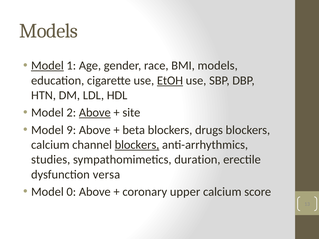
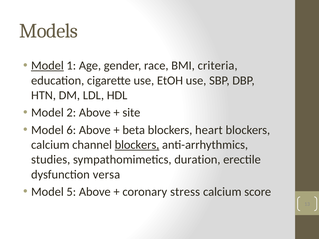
BMI models: models -> criteria
EtOH underline: present -> none
Above at (95, 113) underline: present -> none
9: 9 -> 6
drugs: drugs -> heart
0: 0 -> 5
upper: upper -> stress
